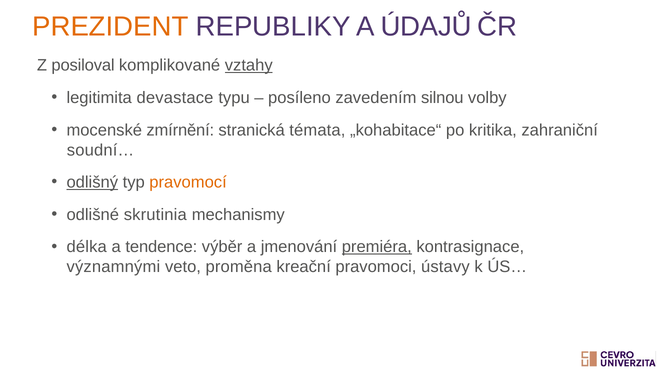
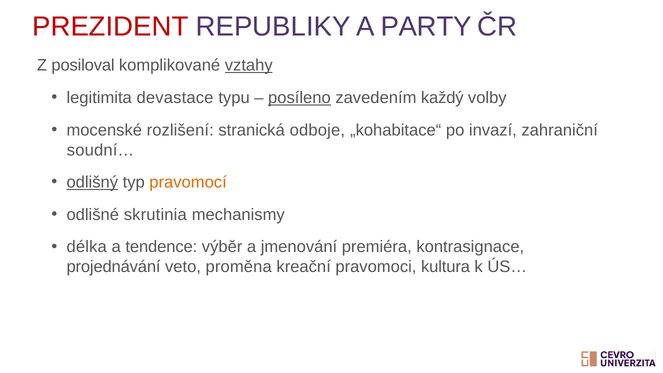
PREZIDENT colour: orange -> red
ÚDAJŮ: ÚDAJŮ -> PARTY
posíleno underline: none -> present
silnou: silnou -> každý
zmírnění: zmírnění -> rozlišení
témata: témata -> odboje
kritika: kritika -> invazí
premiéra underline: present -> none
významnými: významnými -> projednávání
ústavy: ústavy -> kultura
